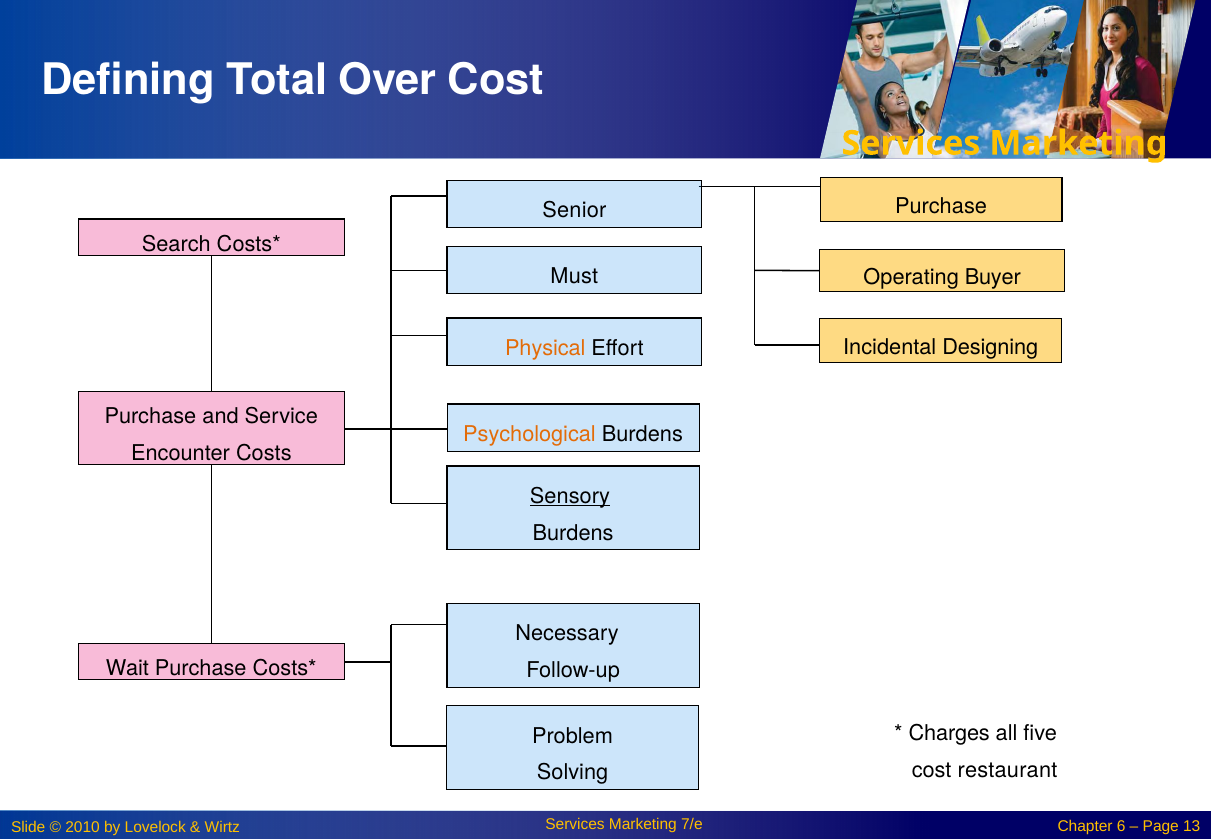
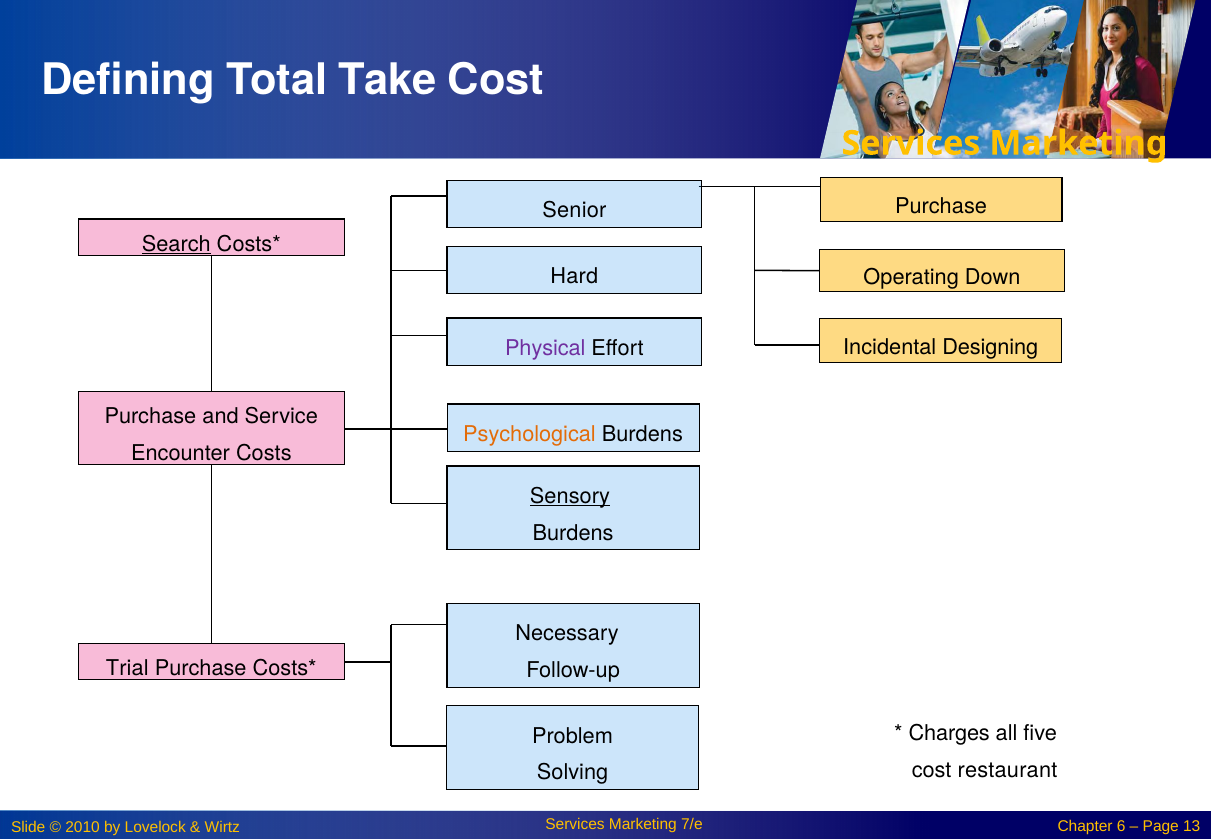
Over: Over -> Take
Search underline: none -> present
Must: Must -> Hard
Buyer: Buyer -> Down
Physical colour: orange -> purple
Wait: Wait -> Trial
